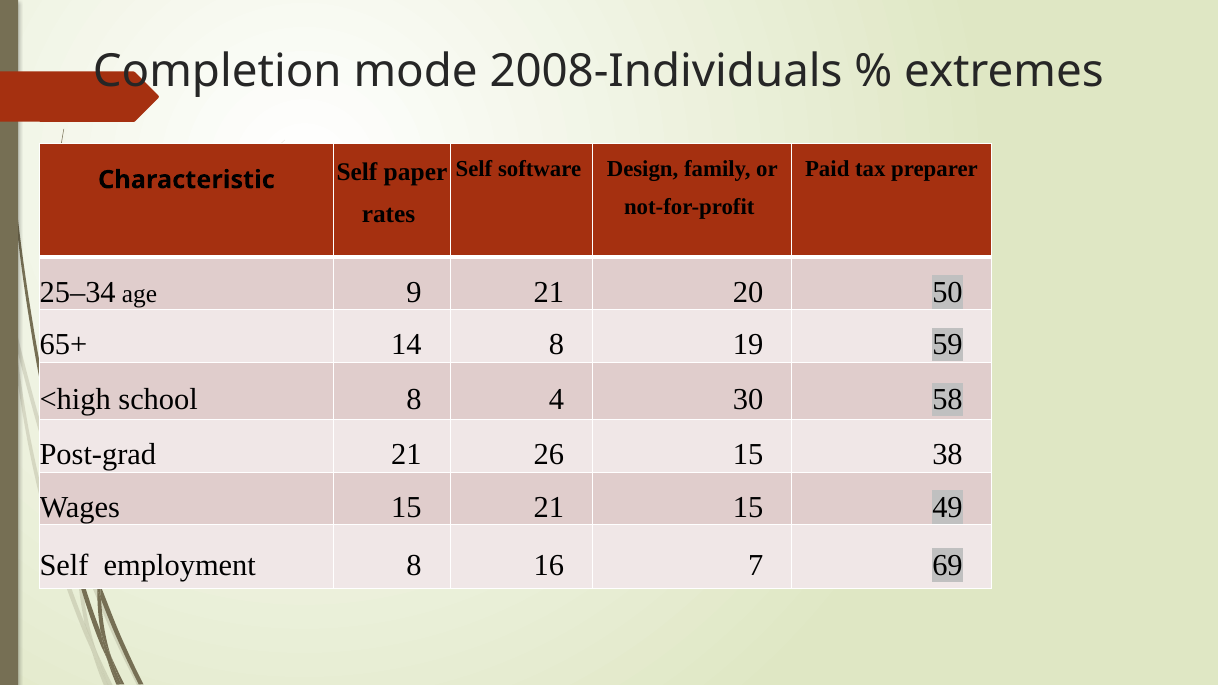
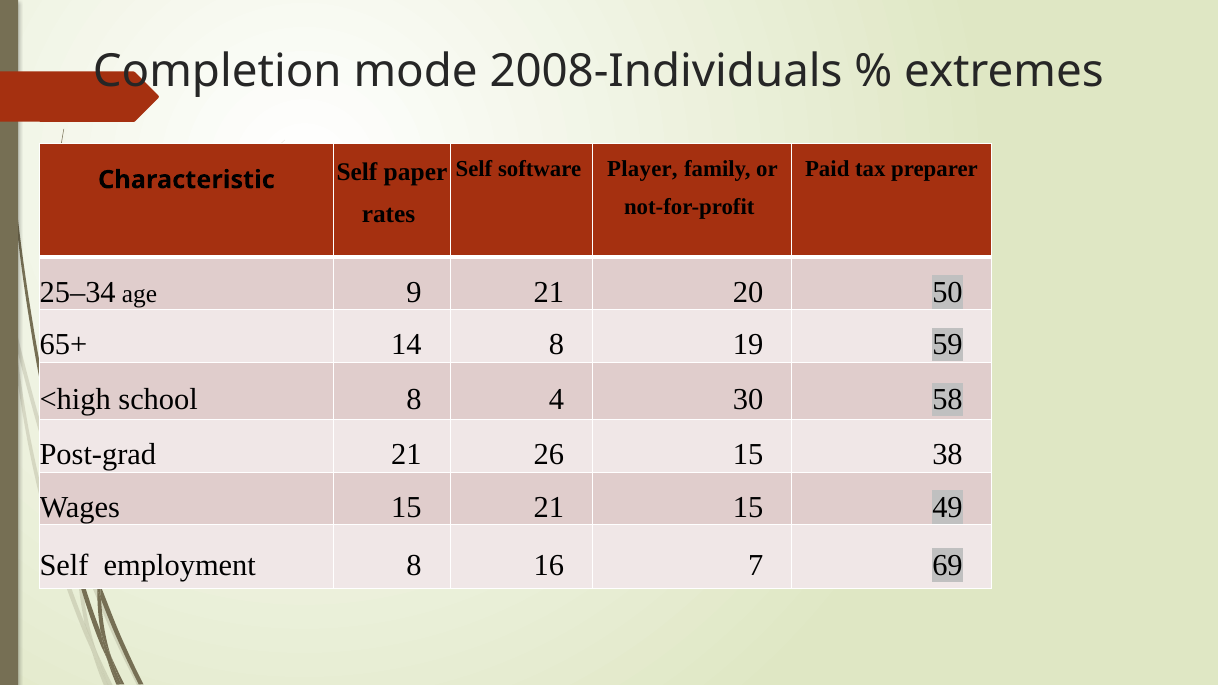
Design: Design -> Player
